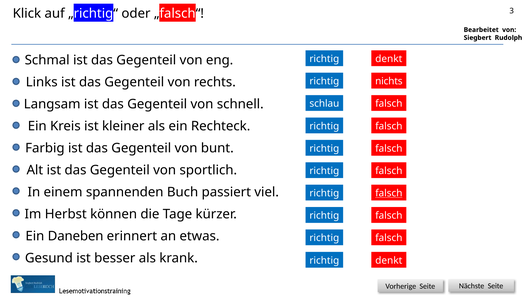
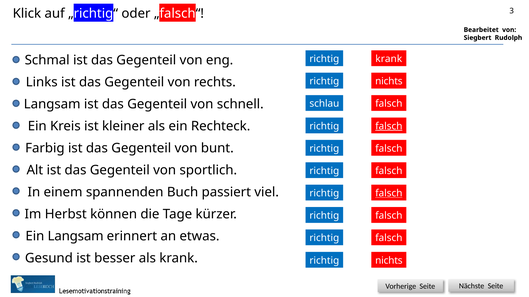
denkt at (389, 59): denkt -> krank
falsch at (389, 126) underline: none -> present
Ein Daneben: Daneben -> Langsam
denkt at (389, 261): denkt -> nichts
